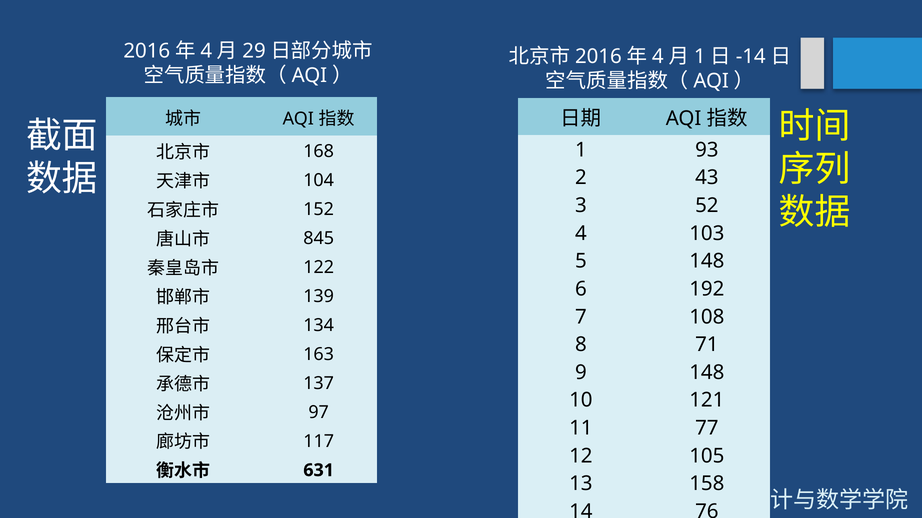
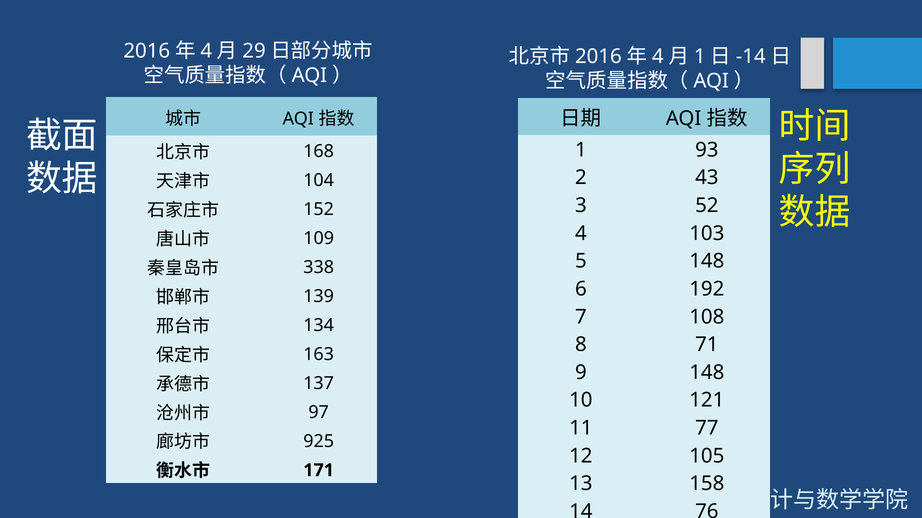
845: 845 -> 109
122: 122 -> 338
117: 117 -> 925
631: 631 -> 171
